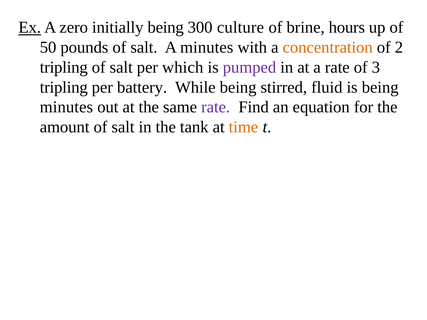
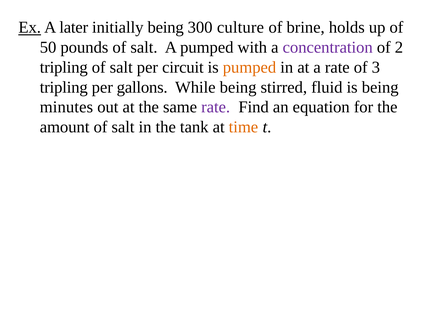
zero: zero -> later
hours: hours -> holds
A minutes: minutes -> pumped
concentration colour: orange -> purple
which: which -> circuit
pumped at (249, 67) colour: purple -> orange
battery: battery -> gallons
